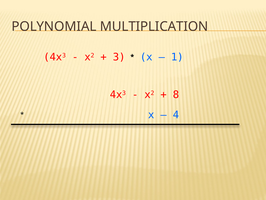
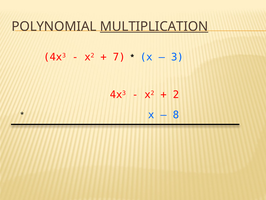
MULTIPLICATION underline: none -> present
3: 3 -> 7
1: 1 -> 3
8: 8 -> 2
4: 4 -> 8
